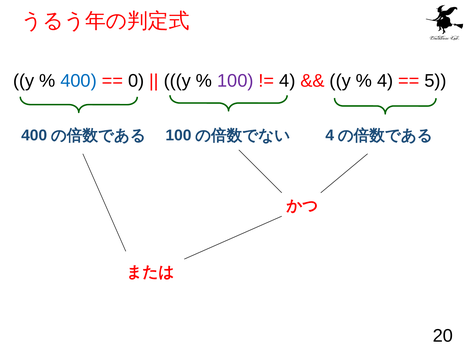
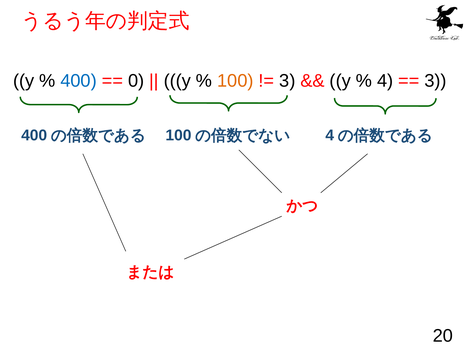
100 at (235, 81) colour: purple -> orange
4 at (287, 81): 4 -> 3
5 at (436, 81): 5 -> 3
